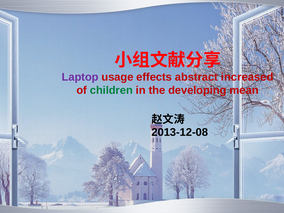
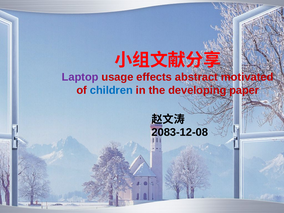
increased: increased -> motivated
children colour: green -> blue
mean: mean -> paper
2013-12-08: 2013-12-08 -> 2083-12-08
